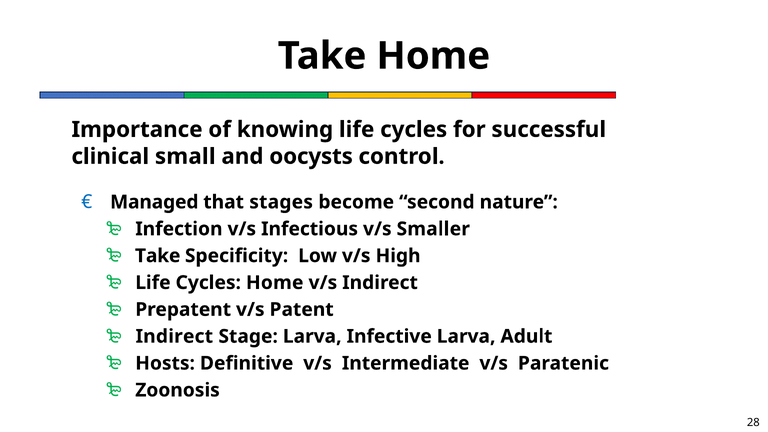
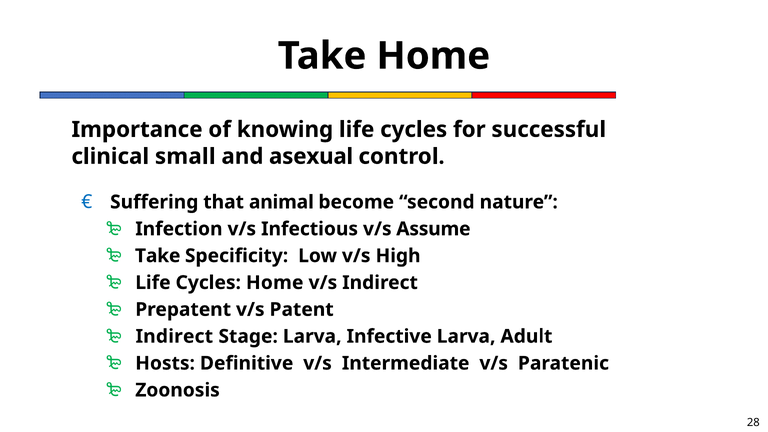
oocysts: oocysts -> asexual
Managed: Managed -> Suffering
stages: stages -> animal
Smaller: Smaller -> Assume
